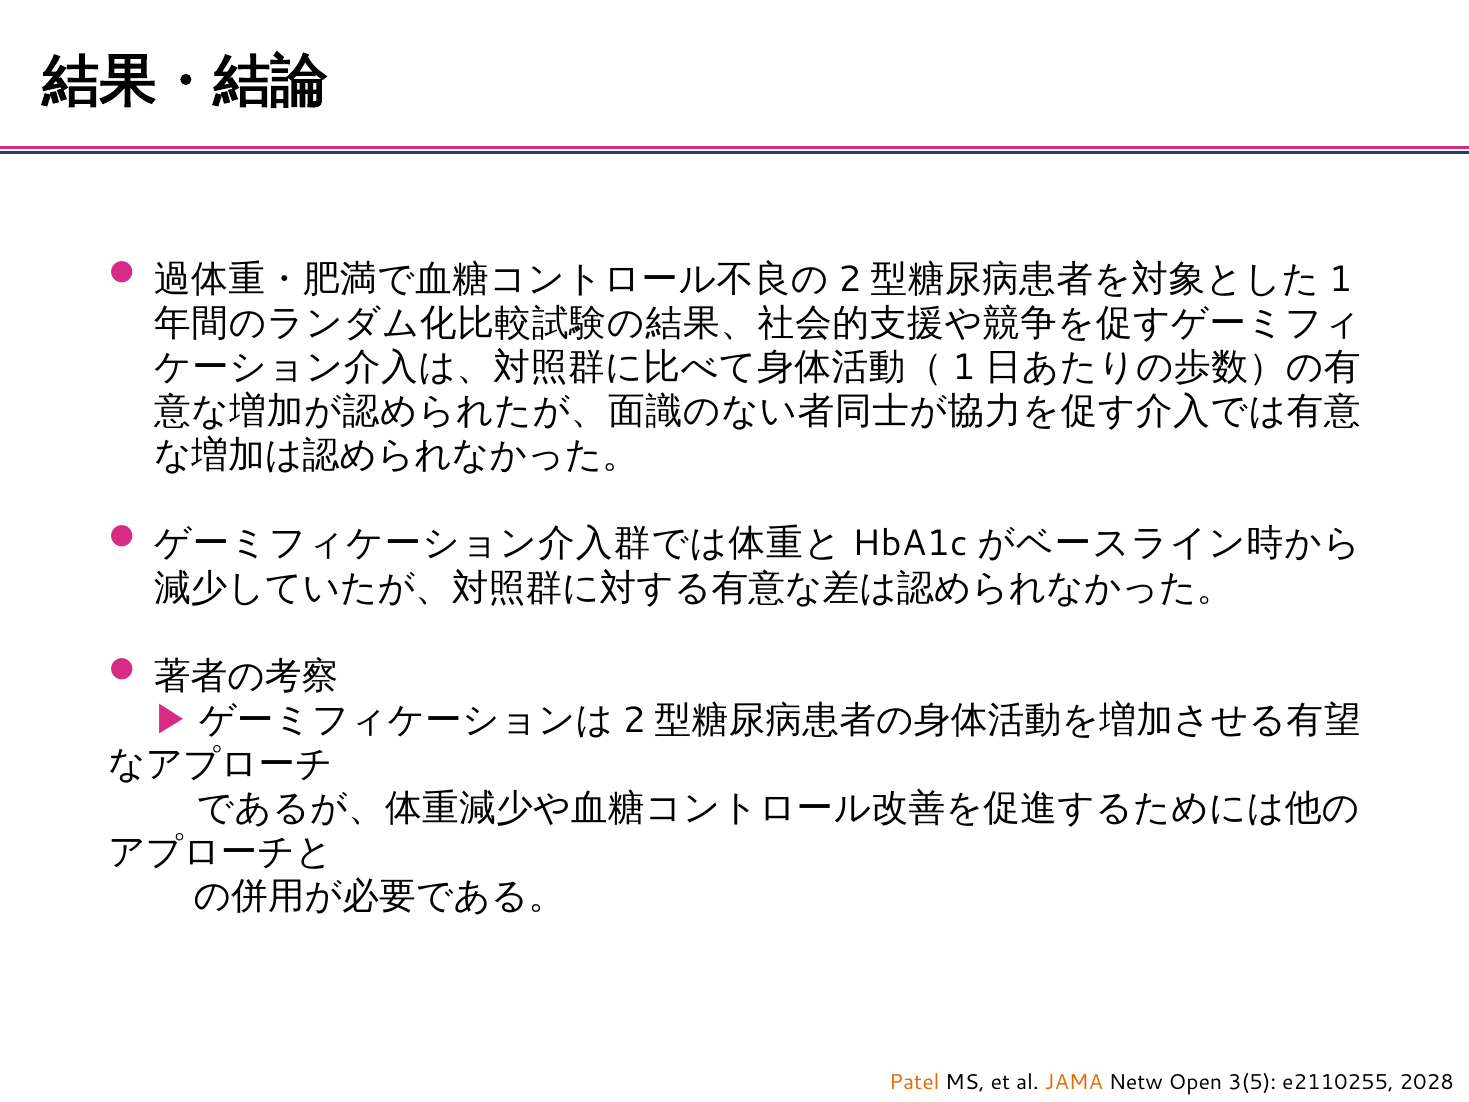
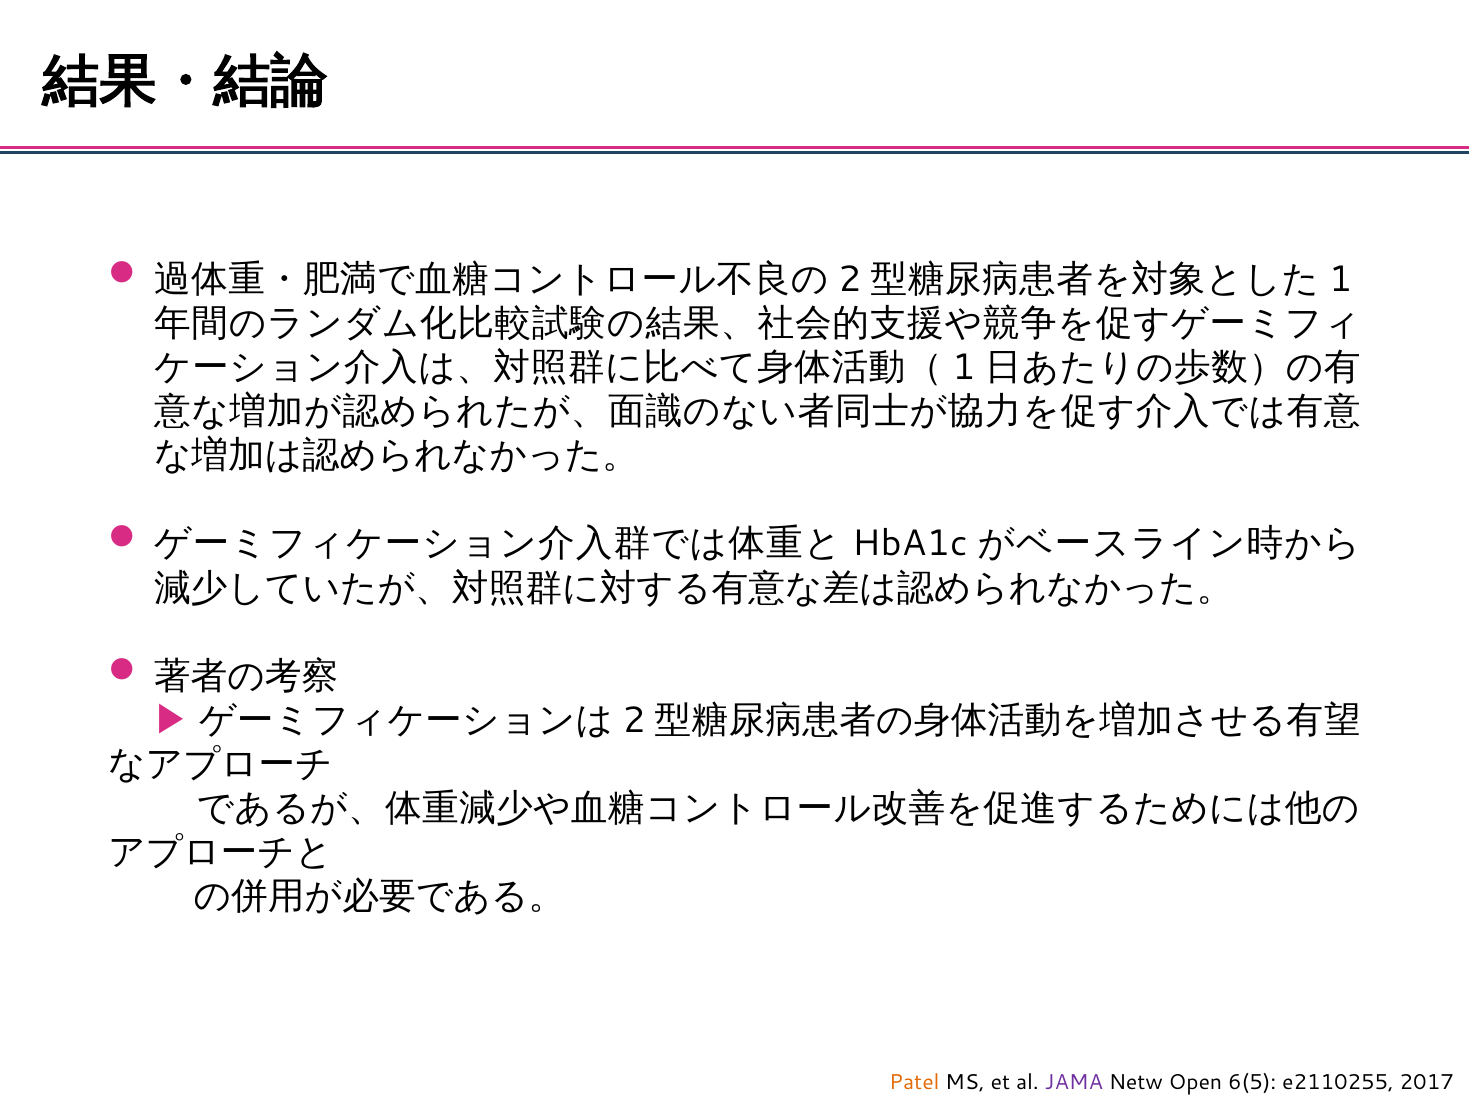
JAMA colour: orange -> purple
3(5: 3(5 -> 6(5
2028: 2028 -> 2017
